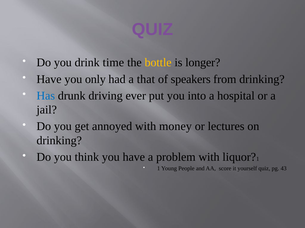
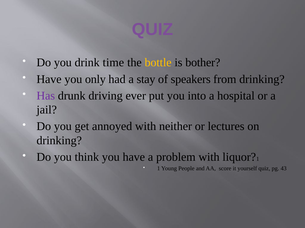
longer: longer -> bother
that: that -> stay
Has colour: blue -> purple
money: money -> neither
